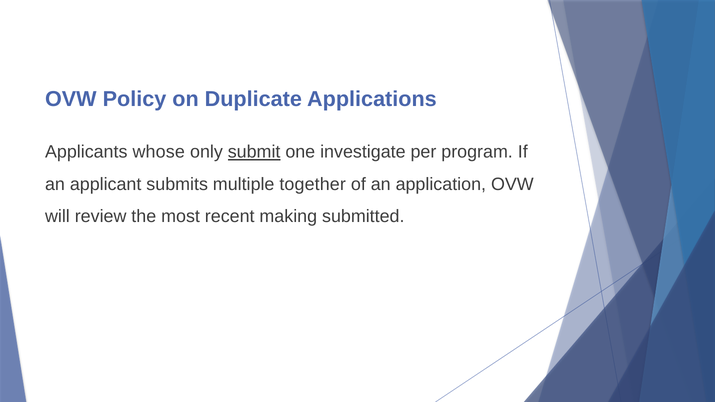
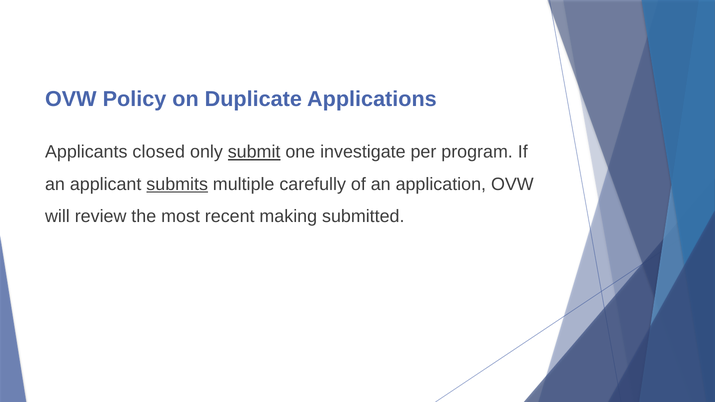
whose: whose -> closed
submits underline: none -> present
together: together -> carefully
